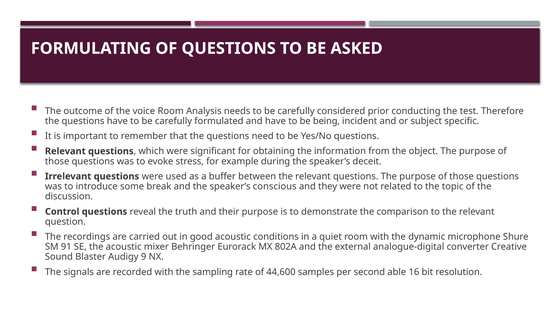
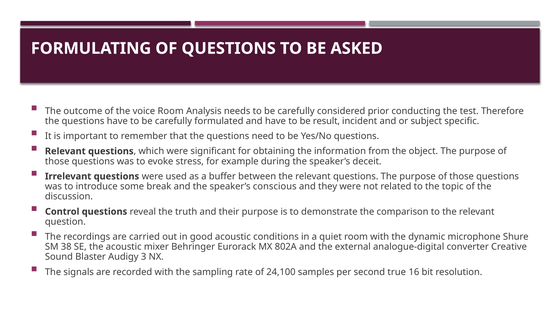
being: being -> result
91: 91 -> 38
9: 9 -> 3
44,600: 44,600 -> 24,100
able: able -> true
